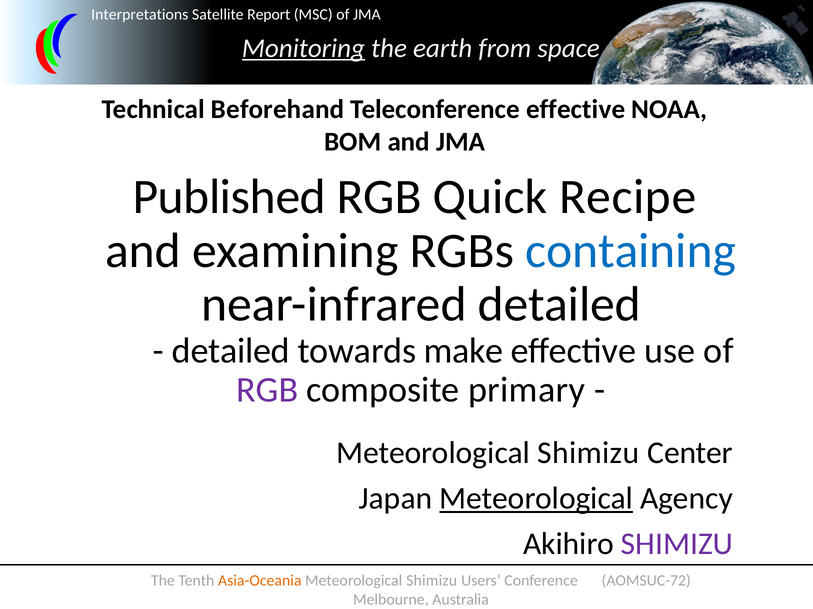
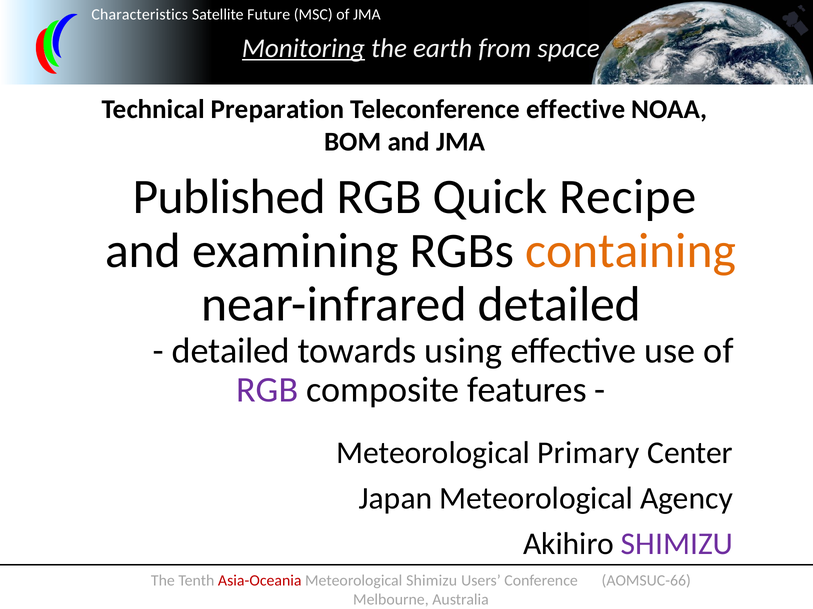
Interpretations: Interpretations -> Characteristics
Report: Report -> Future
Beforehand: Beforehand -> Preparation
containing colour: blue -> orange
make: make -> using
primary: primary -> features
Shimizu at (588, 453): Shimizu -> Primary
Meteorological at (536, 499) underline: present -> none
Asia-Oceania colour: orange -> red
AOMSUC-72: AOMSUC-72 -> AOMSUC-66
